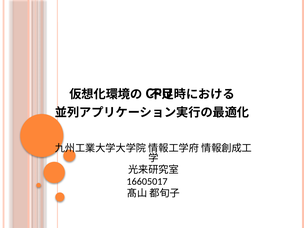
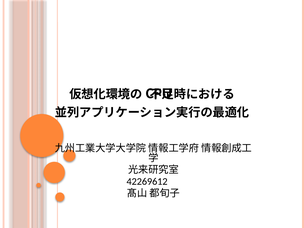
16605017: 16605017 -> 42269612
